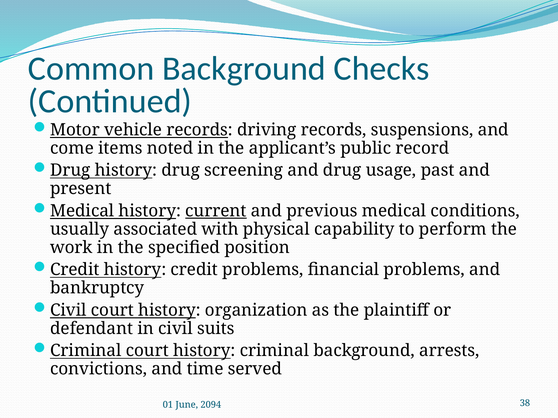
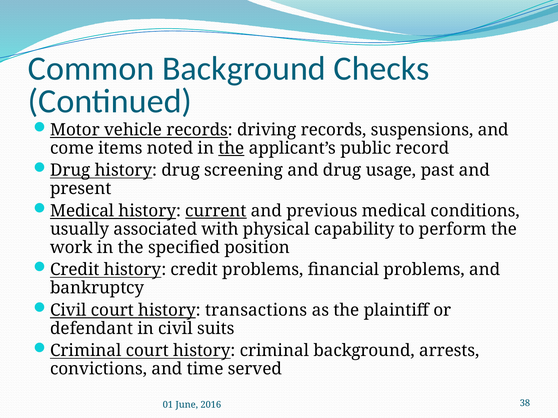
the at (231, 148) underline: none -> present
organization: organization -> transactions
2094: 2094 -> 2016
